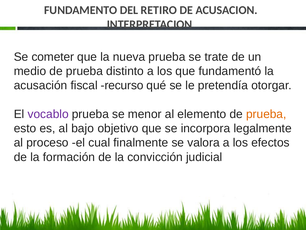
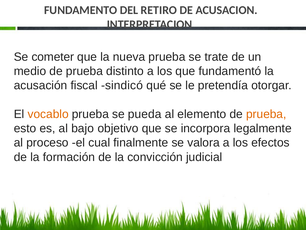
recurso: recurso -> sindicó
vocablo colour: purple -> orange
menor: menor -> pueda
